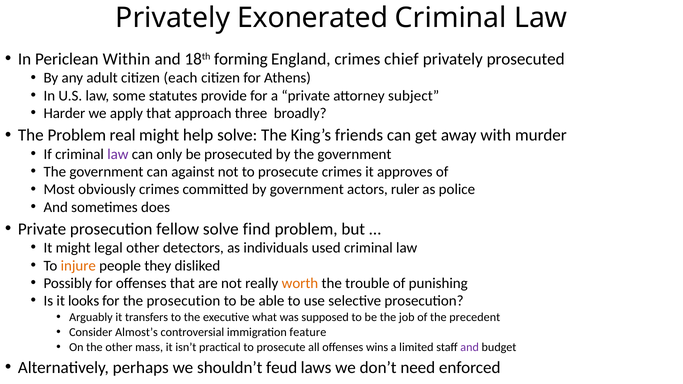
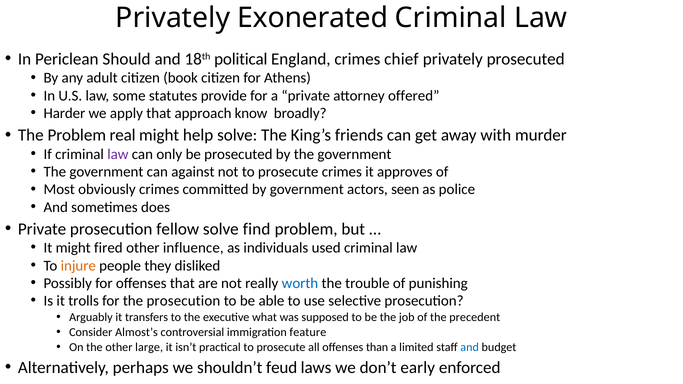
Within: Within -> Should
forming: forming -> political
each: each -> book
subject: subject -> offered
three: three -> know
ruler: ruler -> seen
legal: legal -> fired
detectors: detectors -> influence
worth colour: orange -> blue
looks: looks -> trolls
mass: mass -> large
wins: wins -> than
and at (470, 347) colour: purple -> blue
need: need -> early
